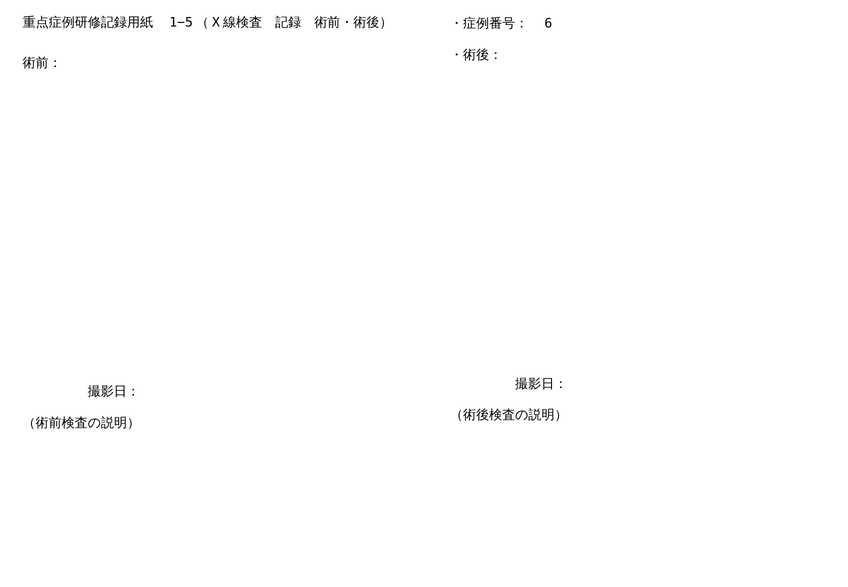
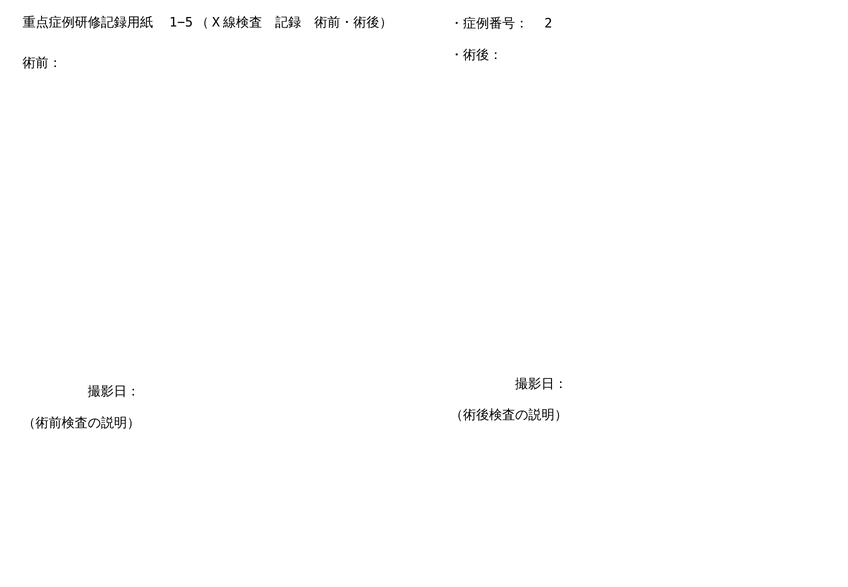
6: 6 -> 2
